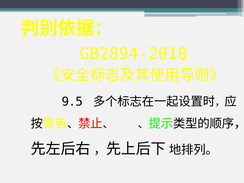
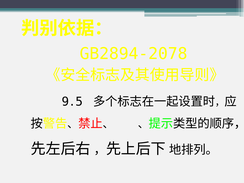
GB2894-2010: GB2894-2010 -> GB2894-2078
